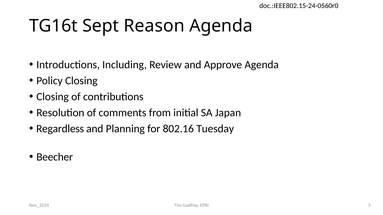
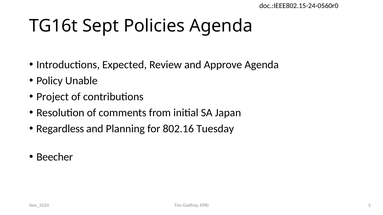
Reason: Reason -> Policies
Including: Including -> Expected
Policy Closing: Closing -> Unable
Closing at (53, 97): Closing -> Project
